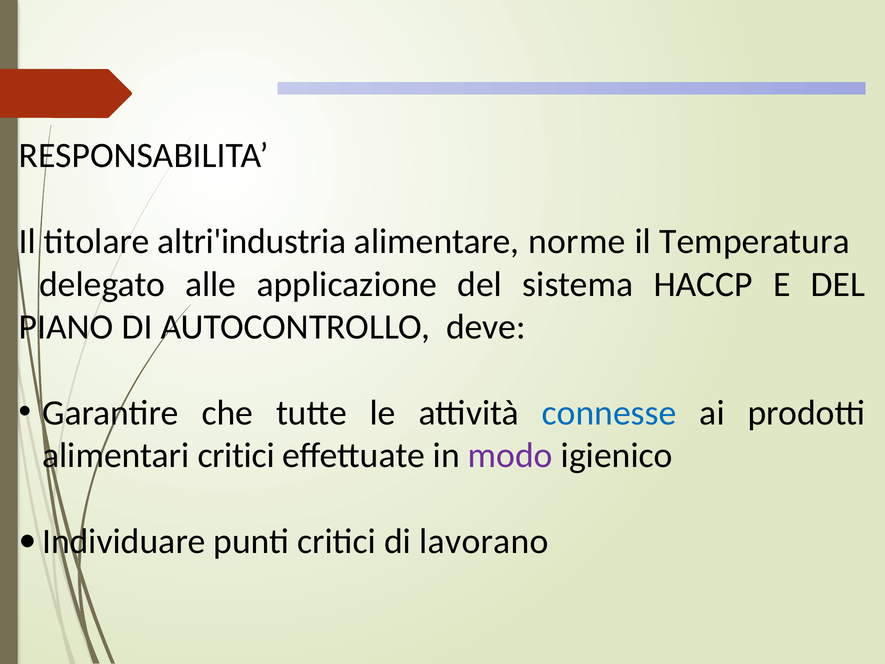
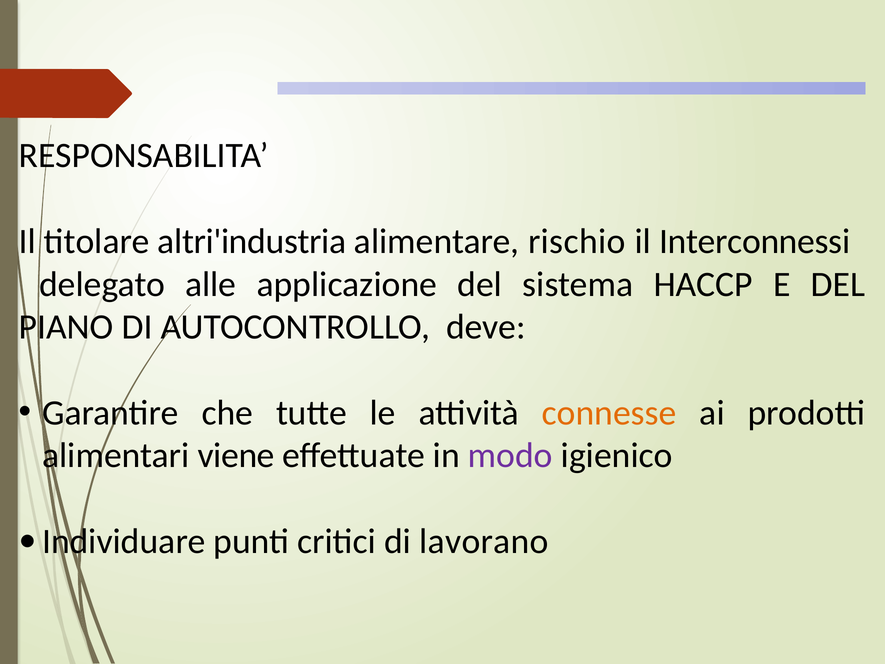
norme: norme -> rischio
Temperatura: Temperatura -> Interconnessi
connesse colour: blue -> orange
alimentari critici: critici -> viene
